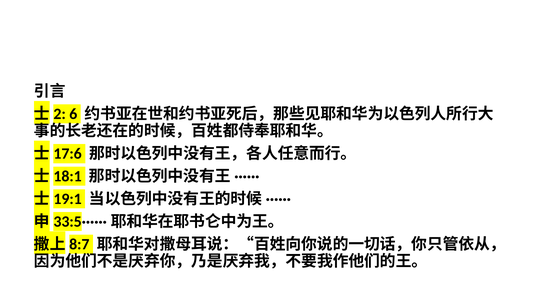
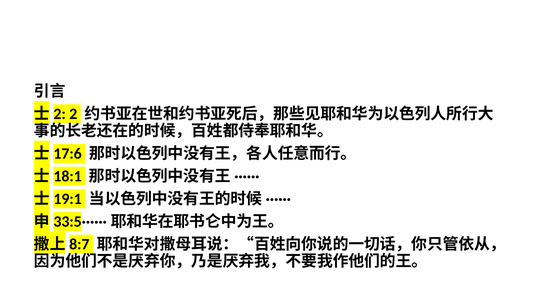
6: 6 -> 2
